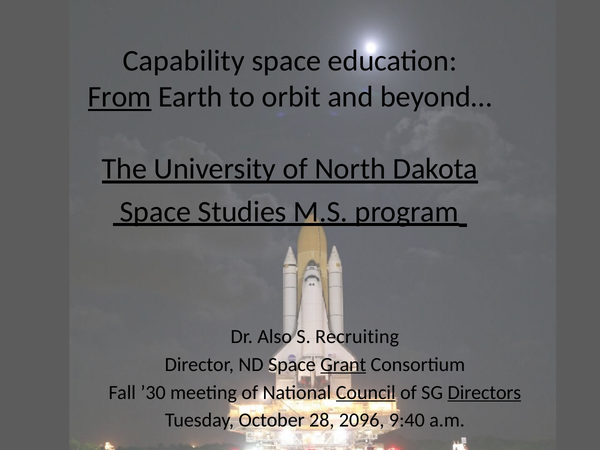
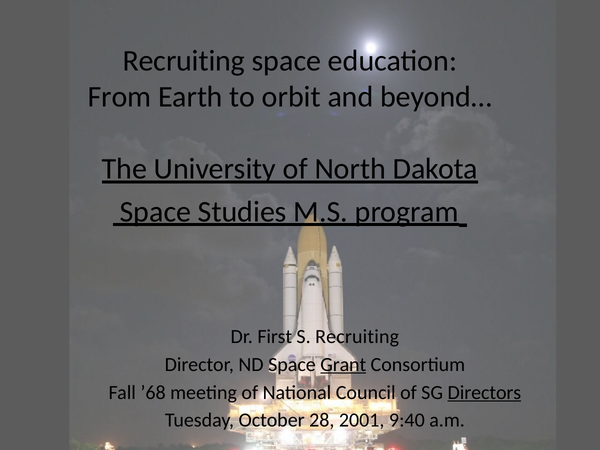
Capability at (184, 61): Capability -> Recruiting
From underline: present -> none
Also: Also -> First
’30: ’30 -> ’68
Council underline: present -> none
2096: 2096 -> 2001
